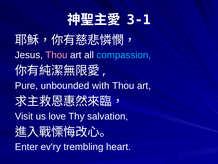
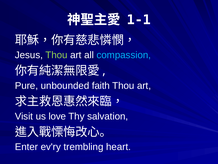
3-1: 3-1 -> 1-1
Thou at (56, 55) colour: pink -> light green
with: with -> faith
